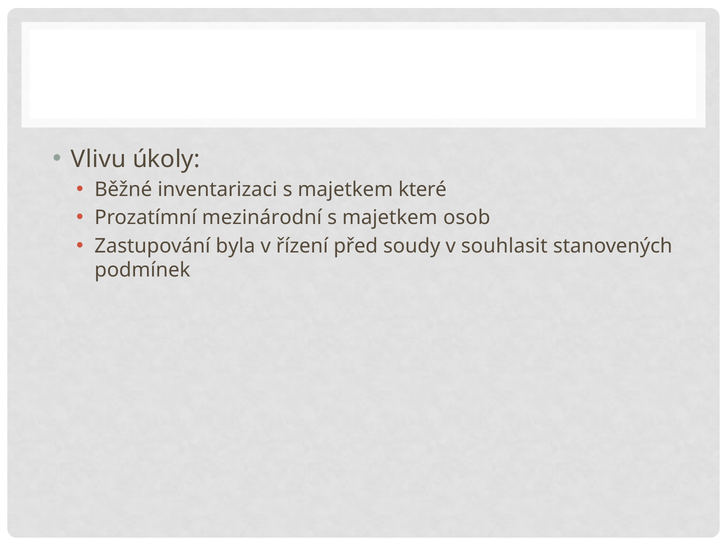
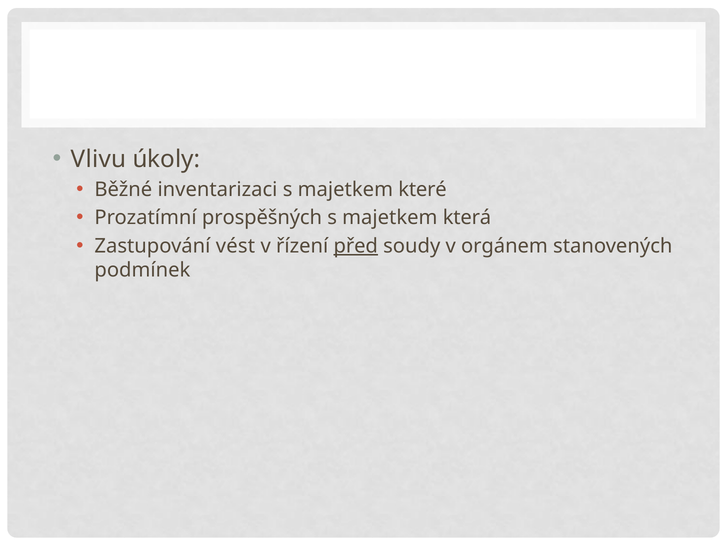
mezinárodní: mezinárodní -> prospěšných
osob: osob -> která
byla: byla -> vést
před underline: none -> present
souhlasit: souhlasit -> orgánem
